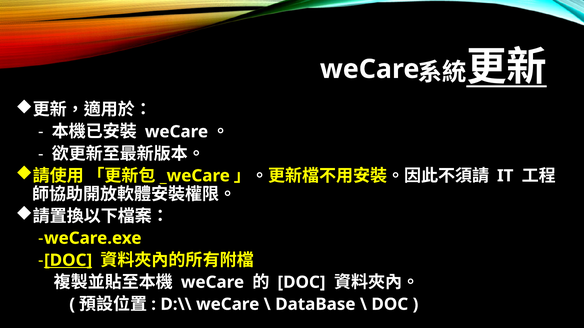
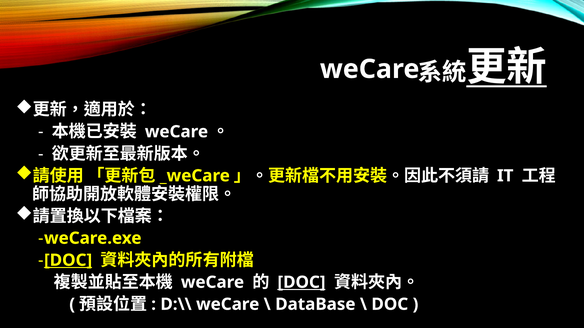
DOC at (301, 283) underline: none -> present
